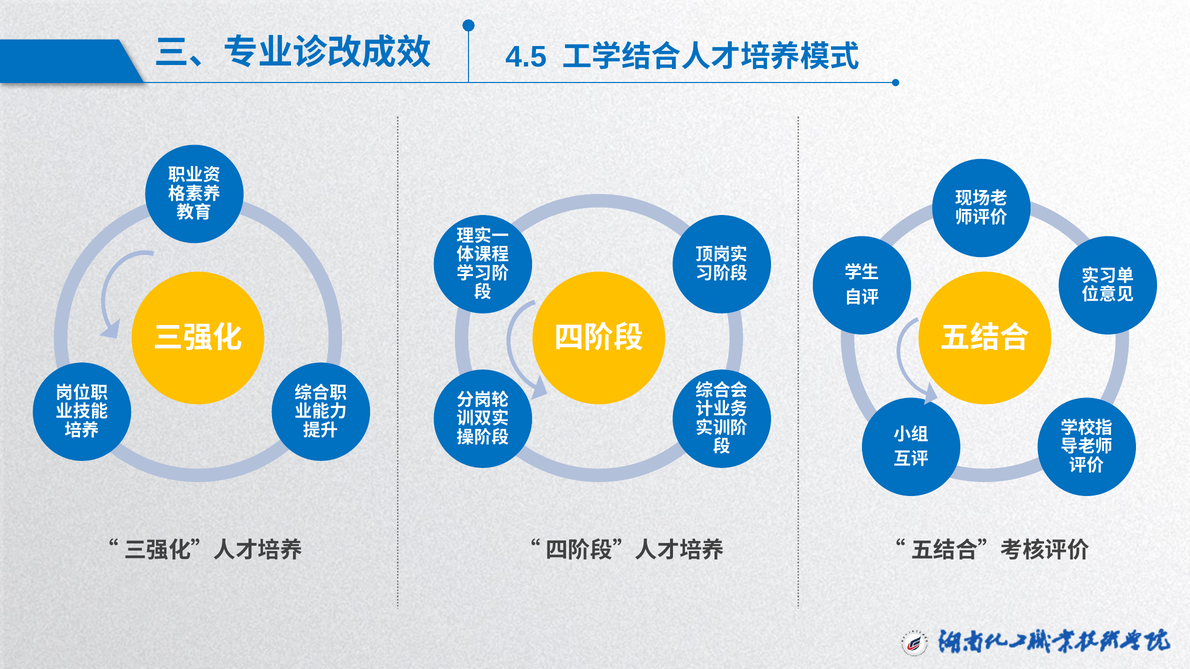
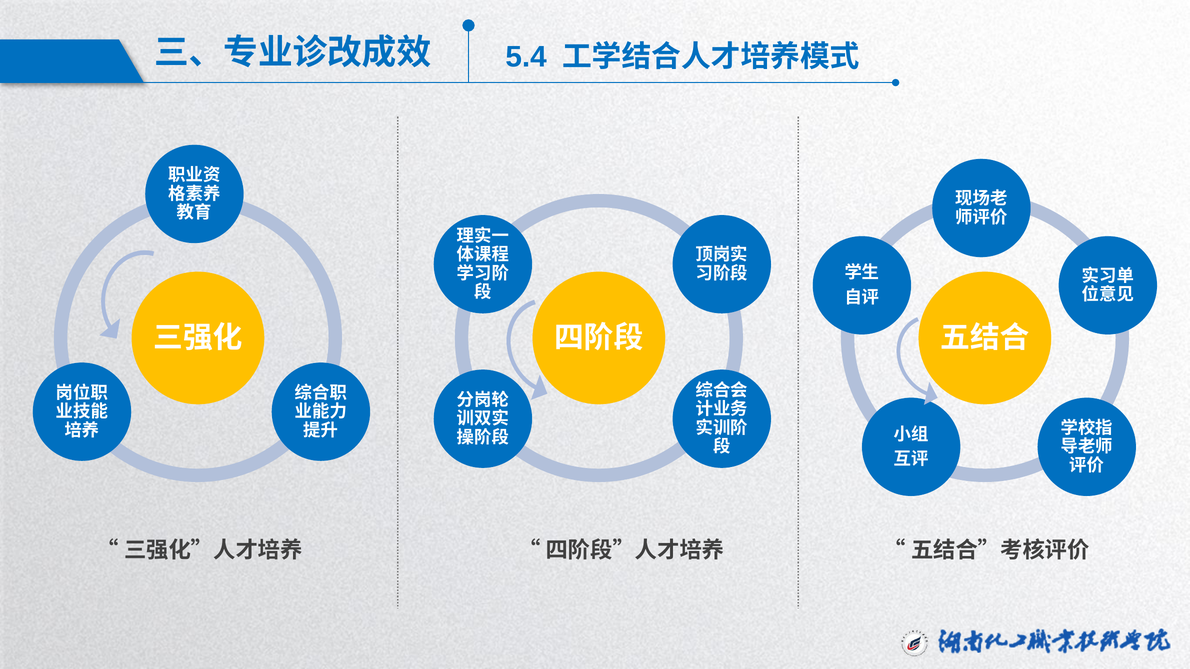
4.5: 4.5 -> 5.4
